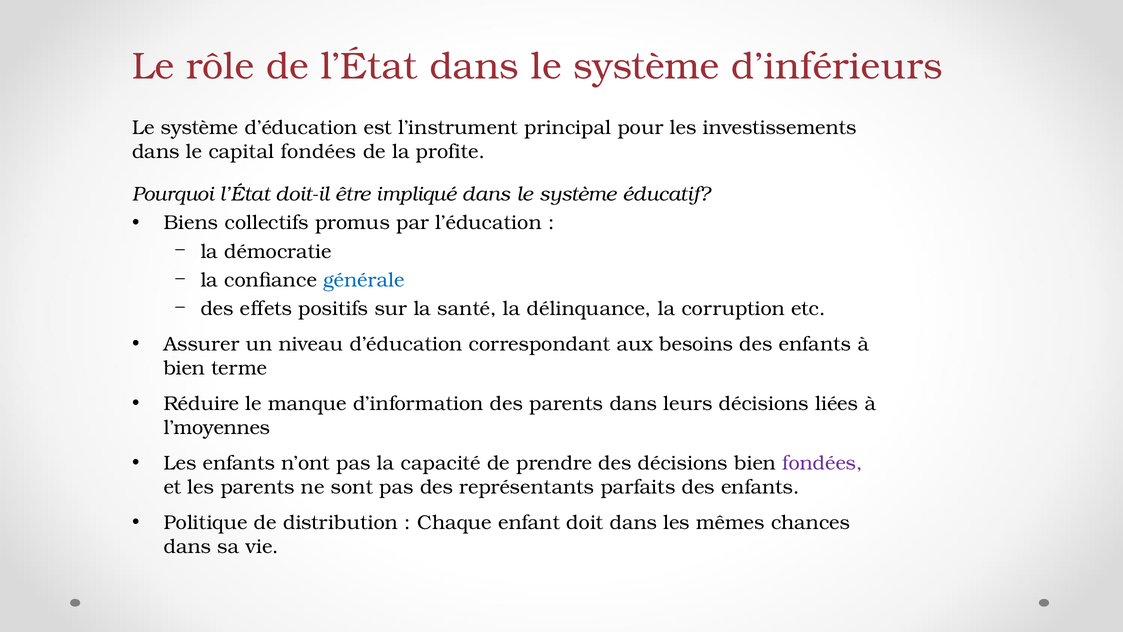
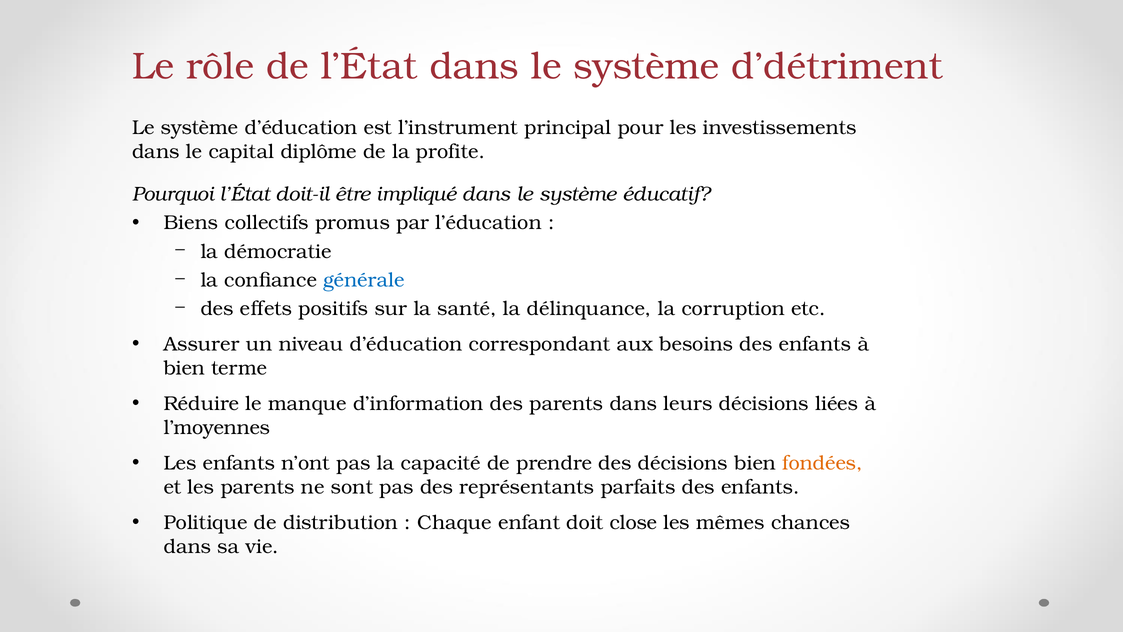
d’inférieurs: d’inférieurs -> d’détriment
capital fondées: fondées -> diplôme
fondées at (822, 463) colour: purple -> orange
doit dans: dans -> close
